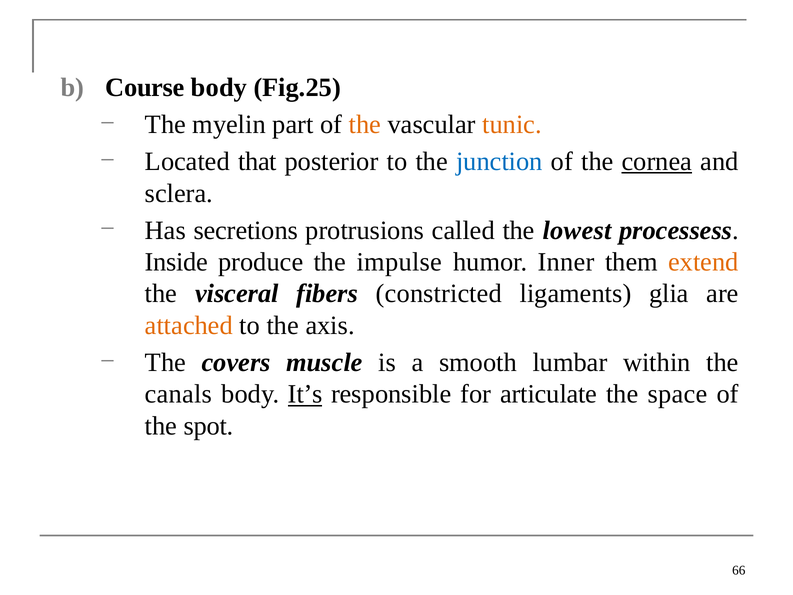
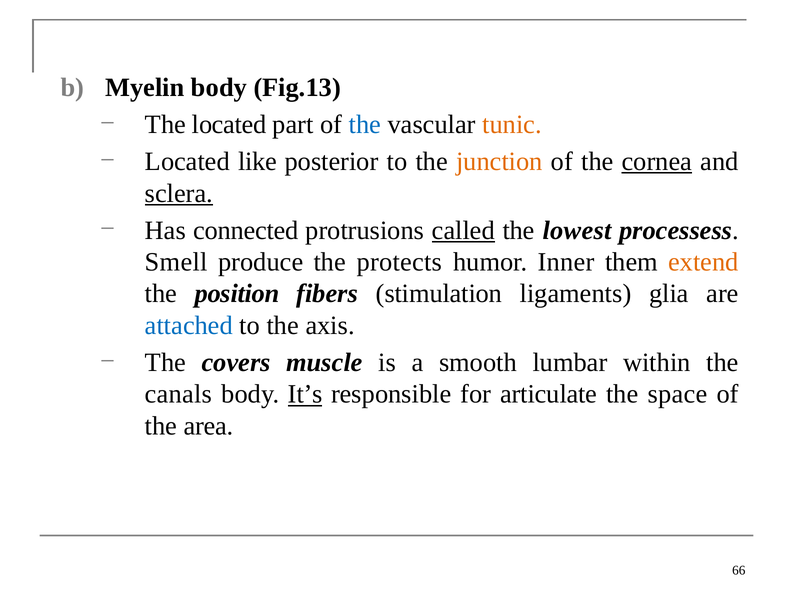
Course: Course -> Myelin
Fig.25: Fig.25 -> Fig.13
The myelin: myelin -> located
the at (365, 124) colour: orange -> blue
that: that -> like
junction colour: blue -> orange
sclera underline: none -> present
secretions: secretions -> connected
called underline: none -> present
Inside: Inside -> Smell
impulse: impulse -> protects
visceral: visceral -> position
constricted: constricted -> stimulation
attached colour: orange -> blue
spot: spot -> area
